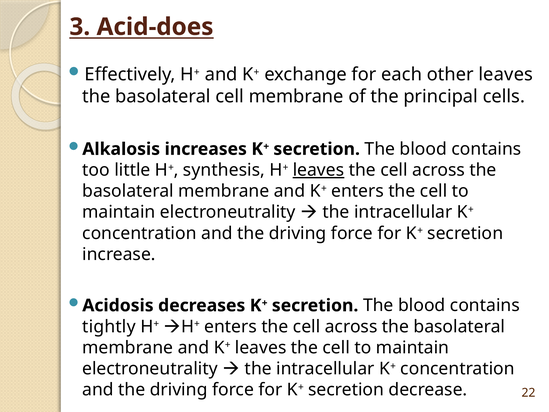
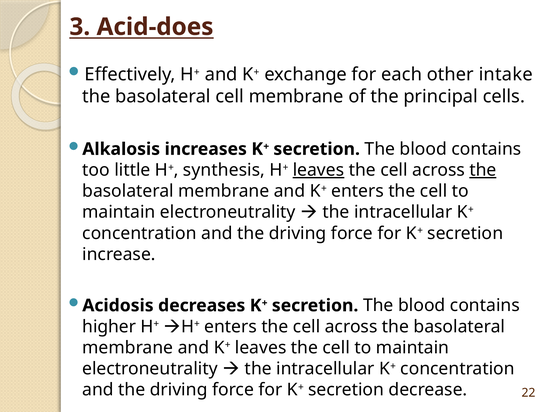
other leaves: leaves -> intake
the at (483, 170) underline: none -> present
tightly: tightly -> higher
